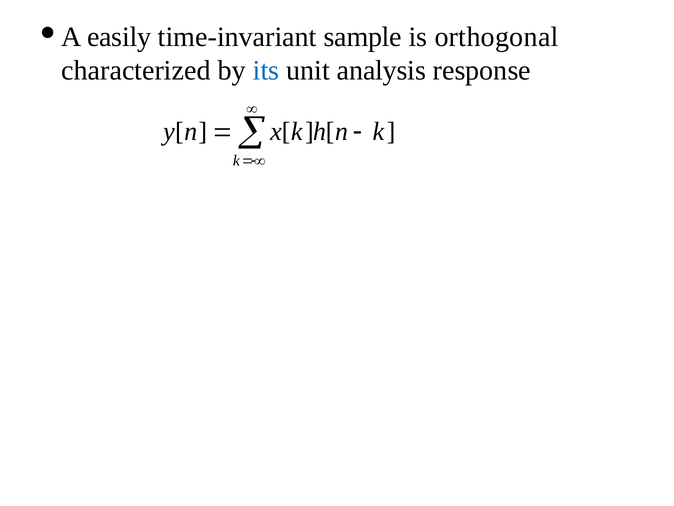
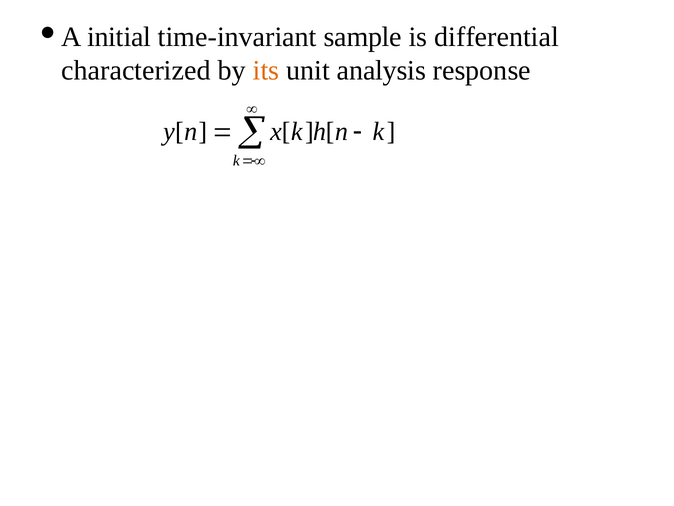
easily: easily -> initial
orthogonal: orthogonal -> differential
its colour: blue -> orange
